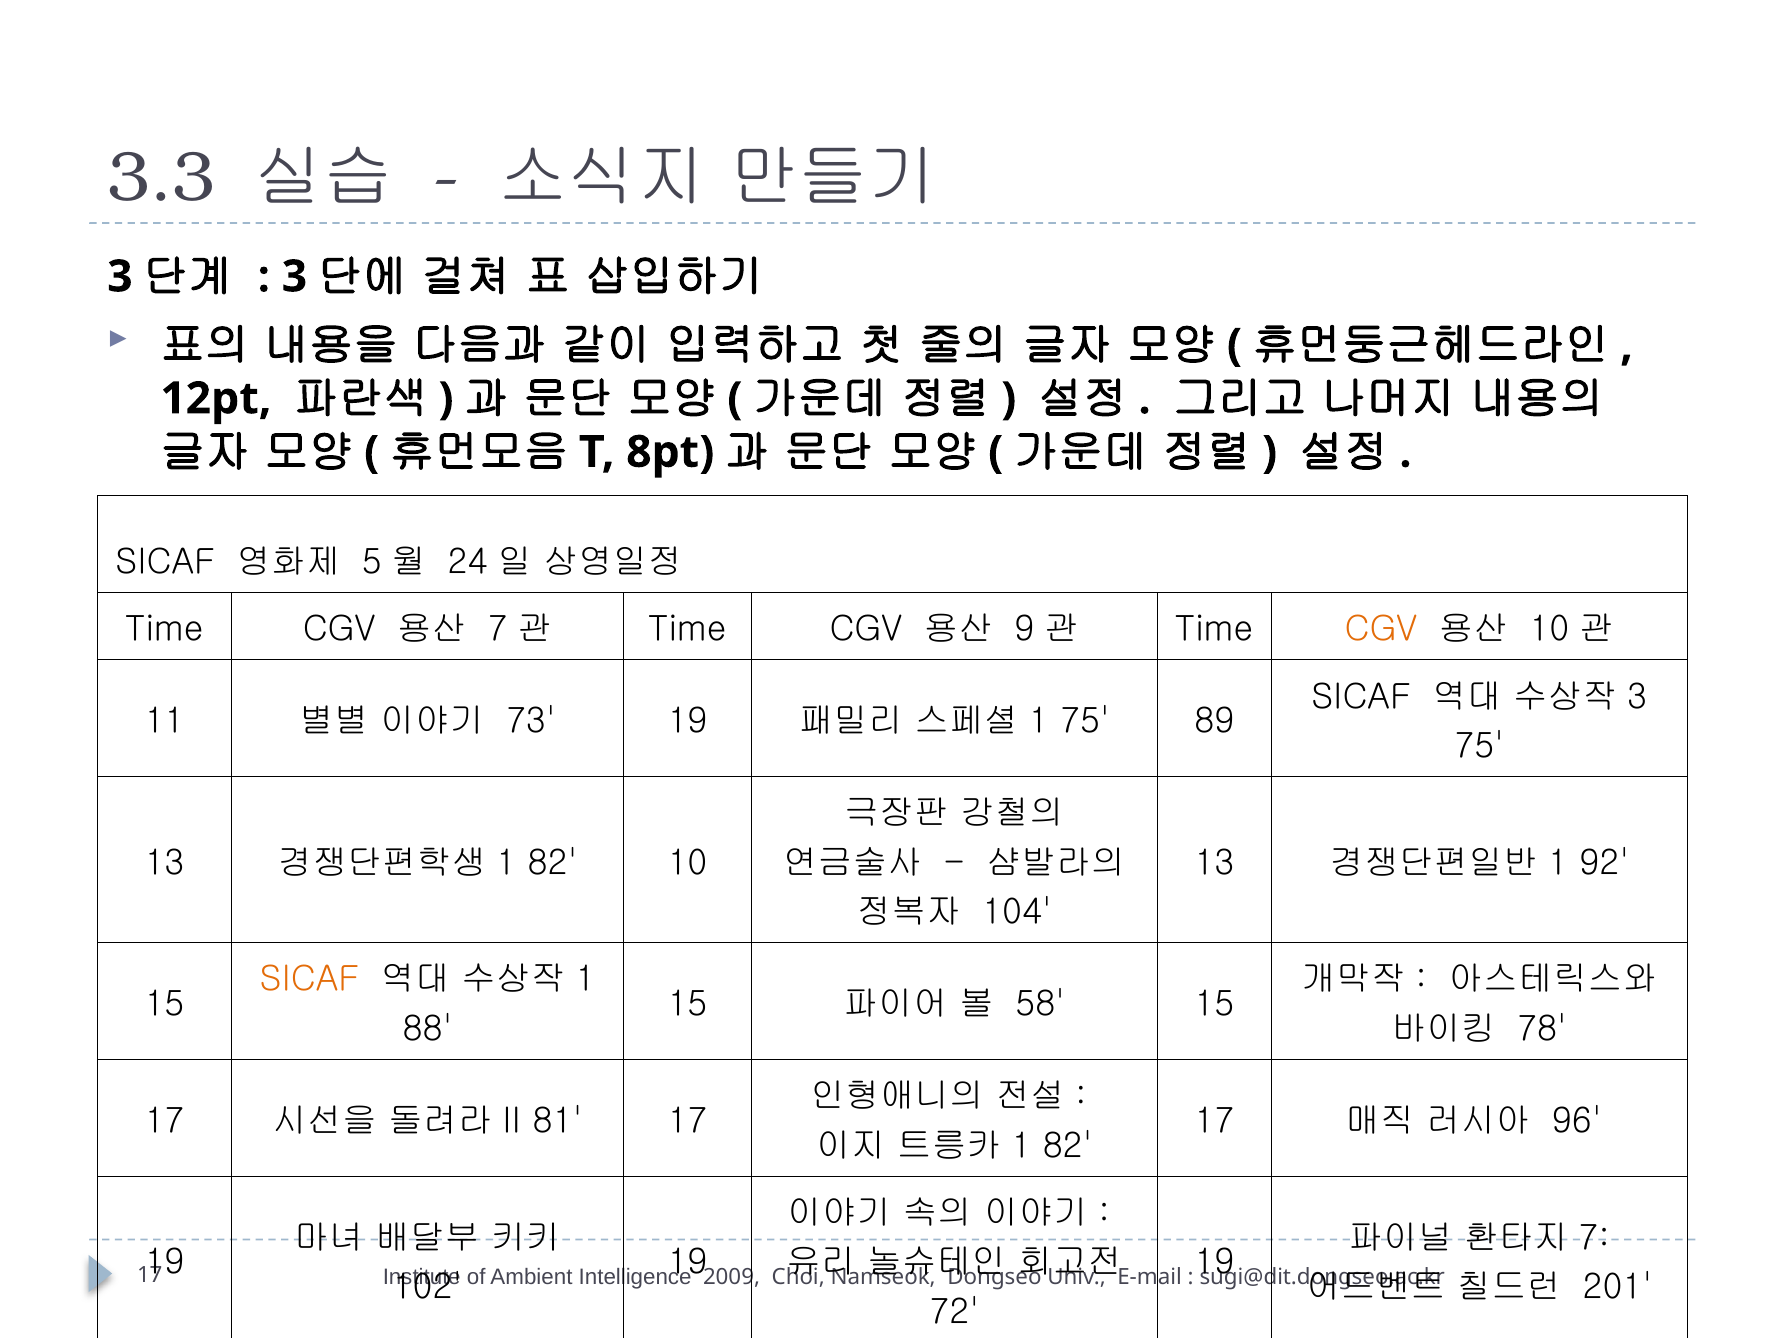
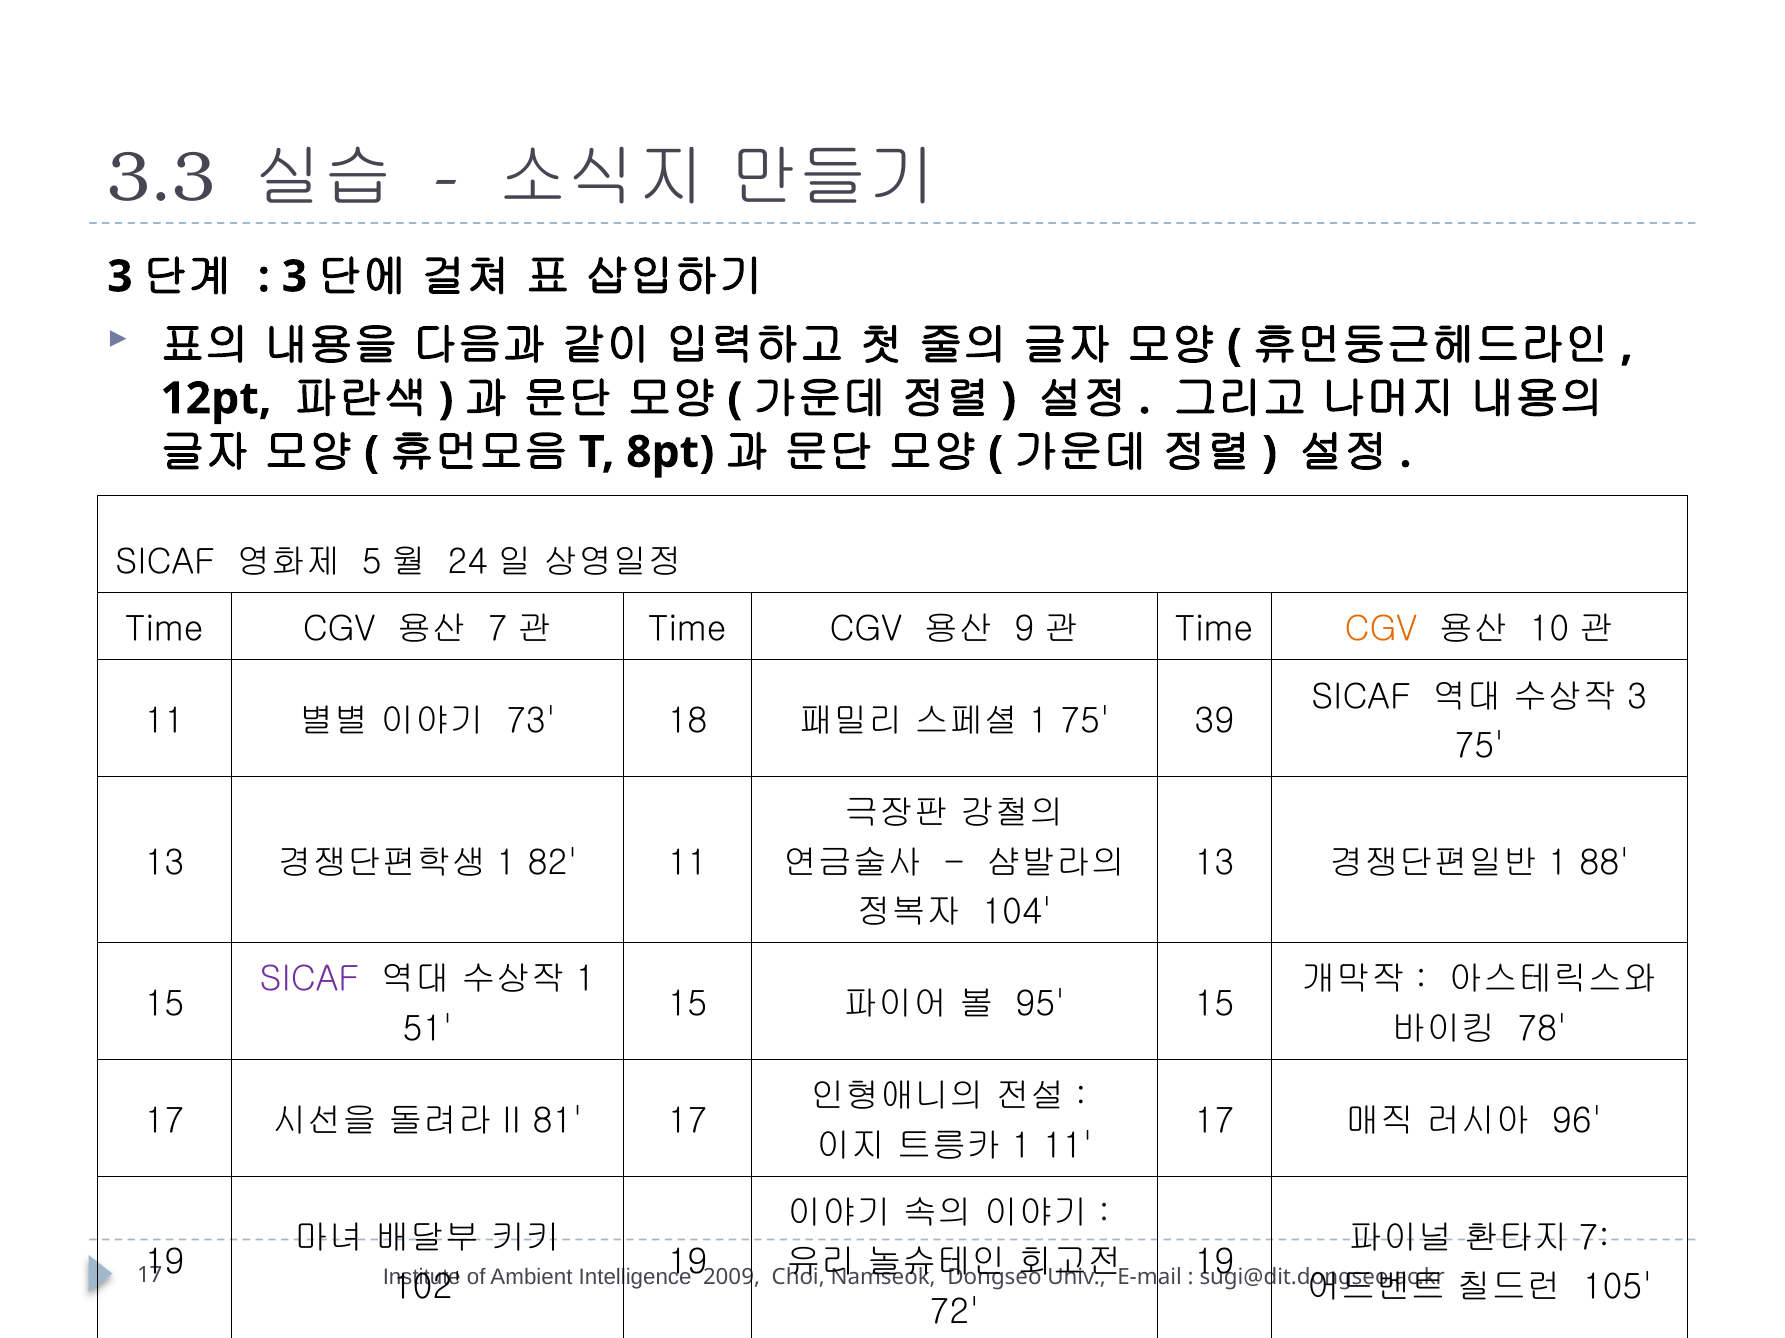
73 19: 19 -> 18
89: 89 -> 39
82 10: 10 -> 11
92: 92 -> 88
SICAF at (309, 980) colour: orange -> purple
58: 58 -> 95
88: 88 -> 51
82 at (1068, 1146): 82 -> 11
201: 201 -> 105
